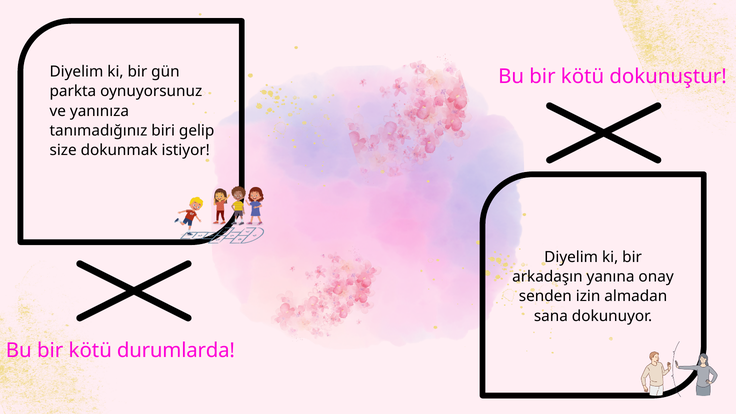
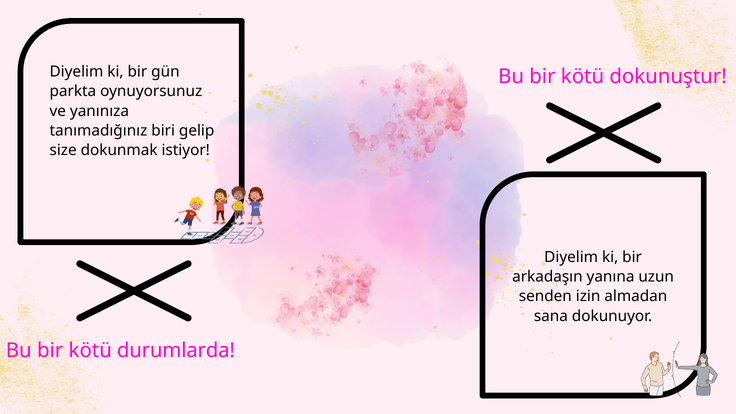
onay: onay -> uzun
